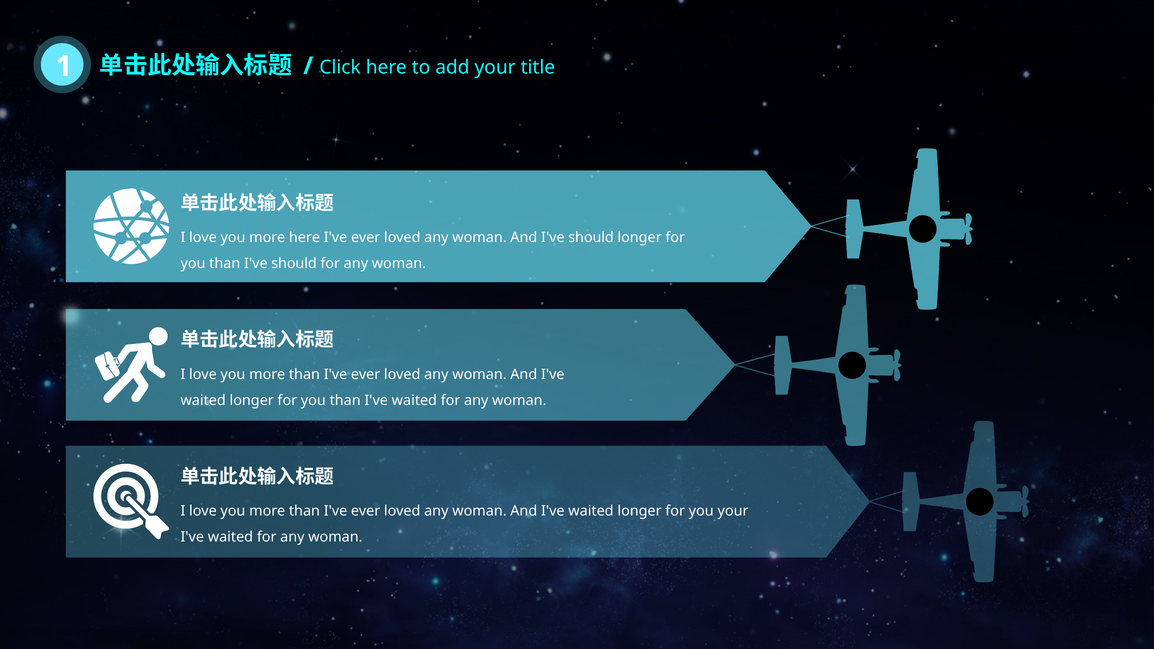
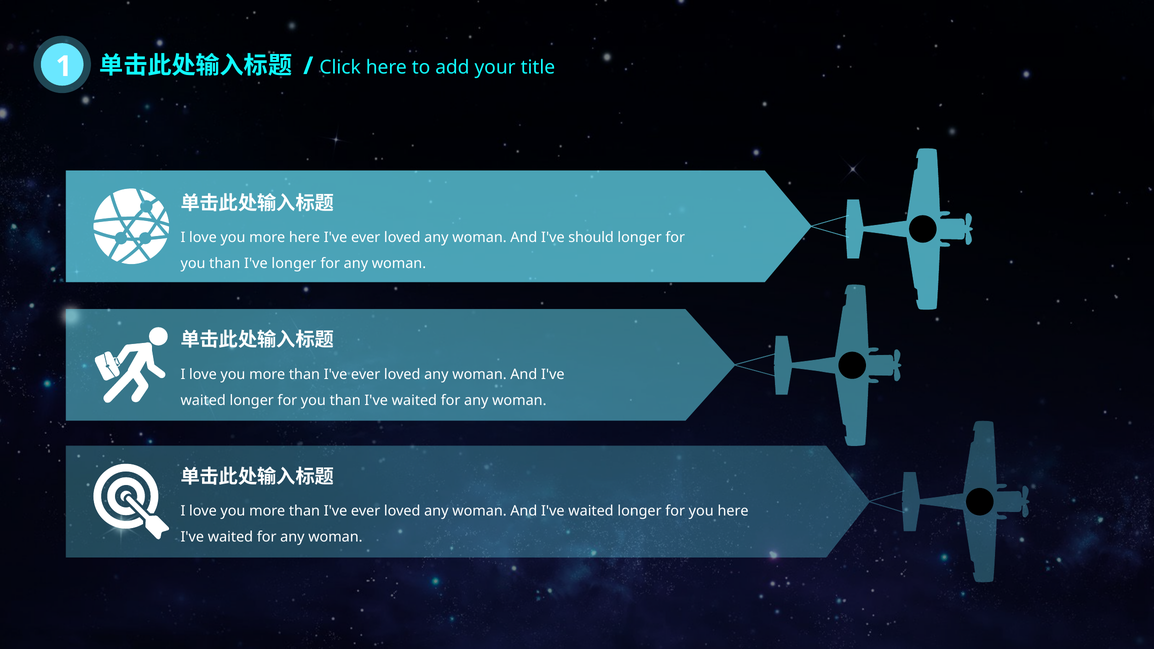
than I've should: should -> longer
you your: your -> here
